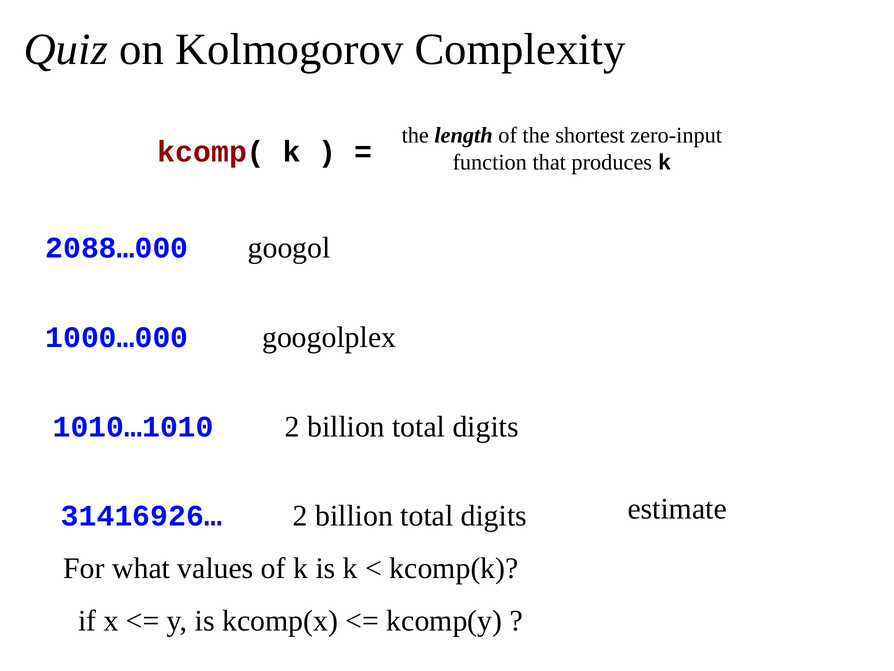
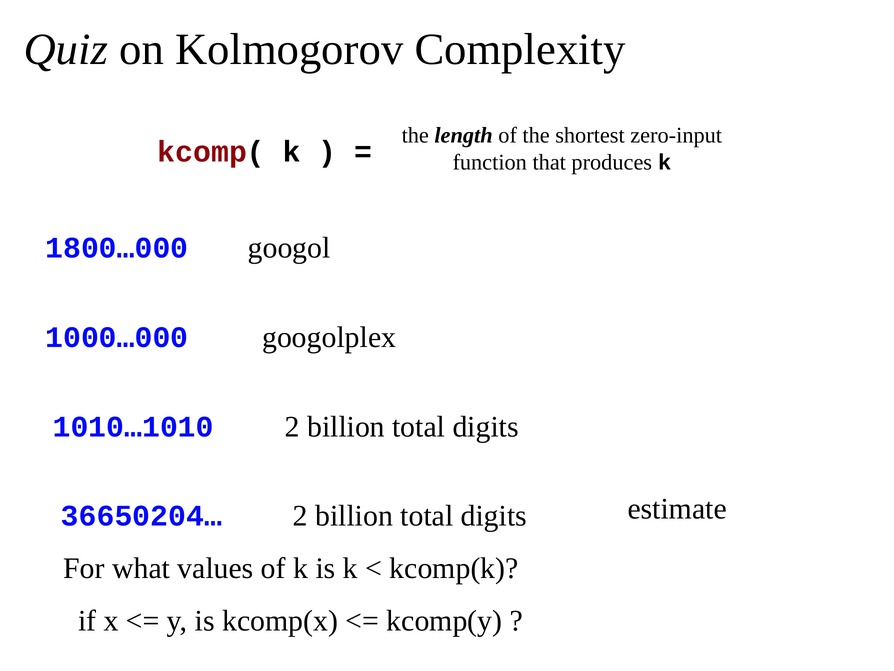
2088…000: 2088…000 -> 1800…000
31416926…: 31416926… -> 36650204…
